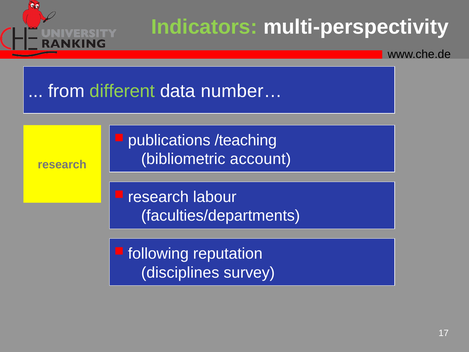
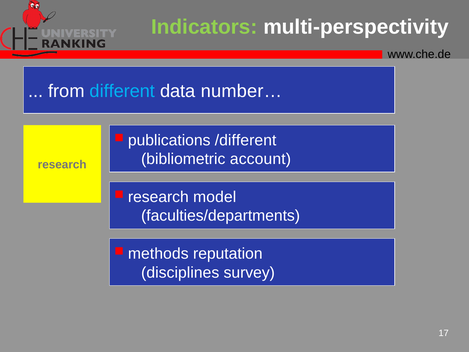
different colour: light green -> light blue
/teaching: /teaching -> /different
labour: labour -> model
following: following -> methods
